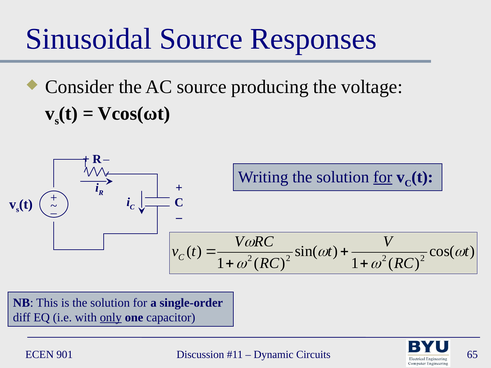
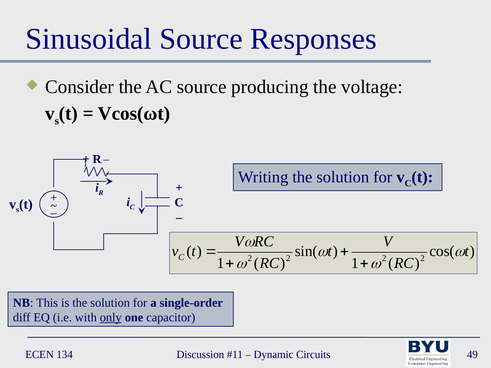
for at (383, 177) underline: present -> none
901: 901 -> 134
65: 65 -> 49
